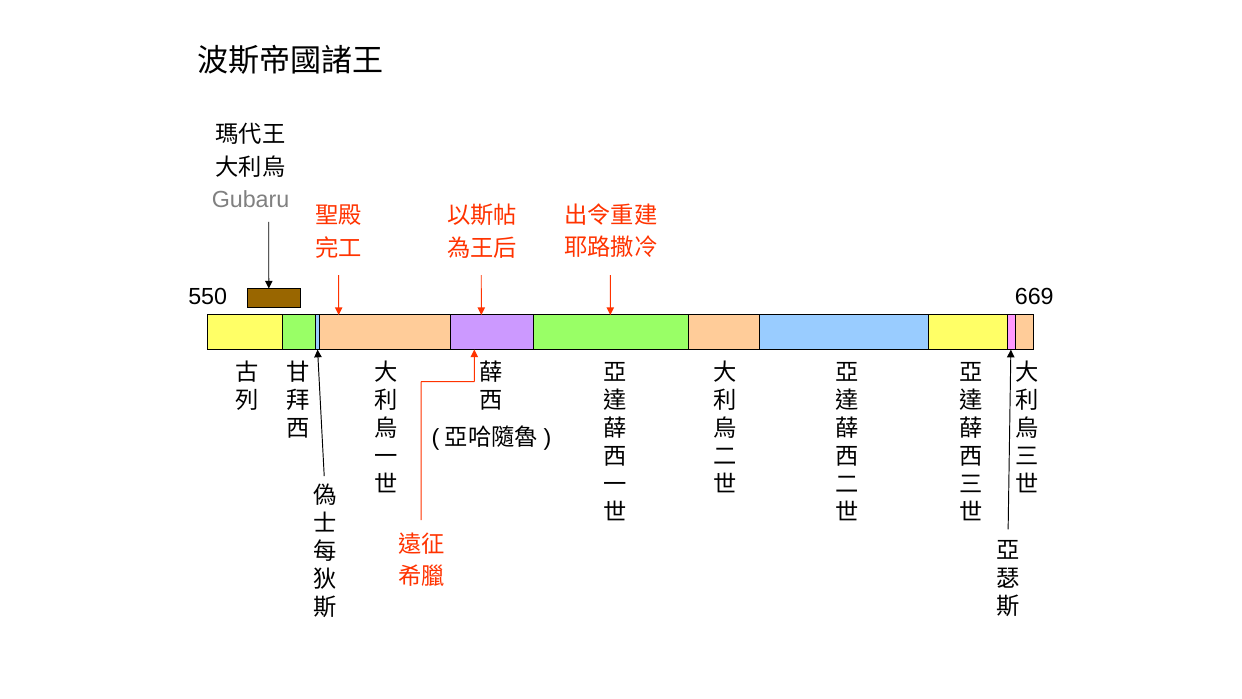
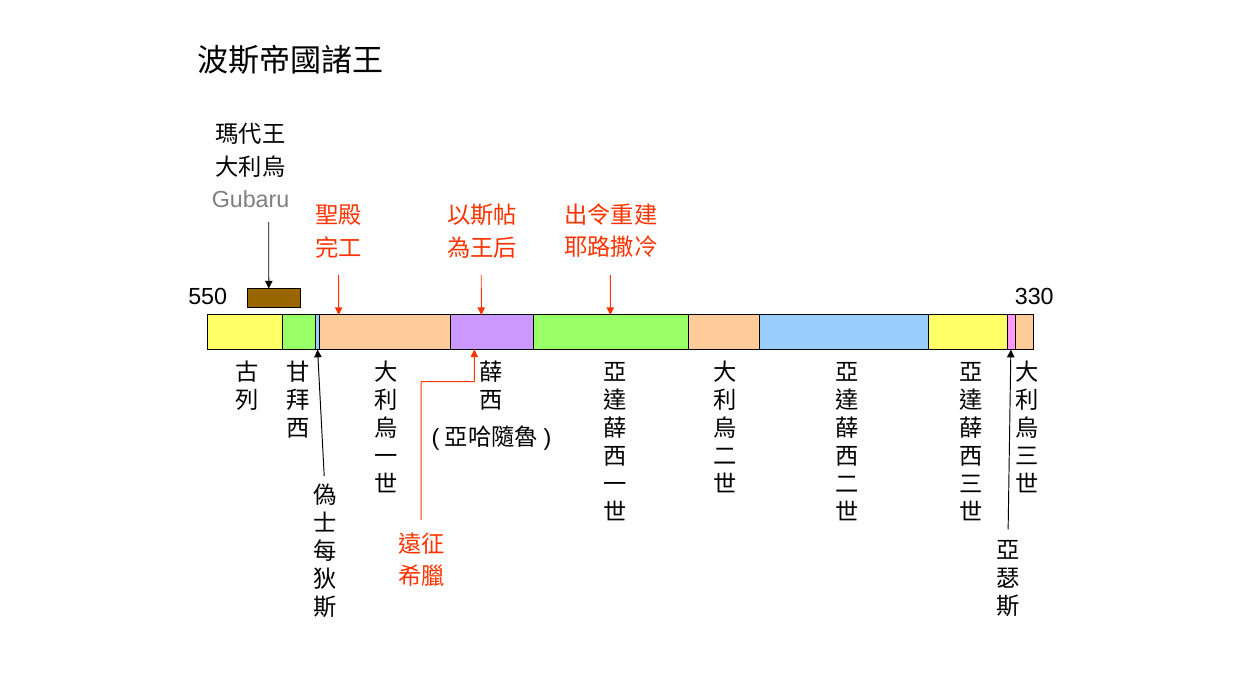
669: 669 -> 330
